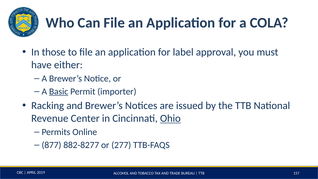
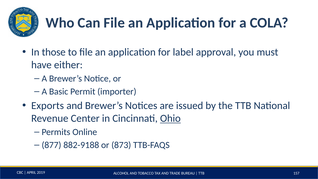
Basic underline: present -> none
Racking: Racking -> Exports
882-8277: 882-8277 -> 882-9188
277: 277 -> 873
